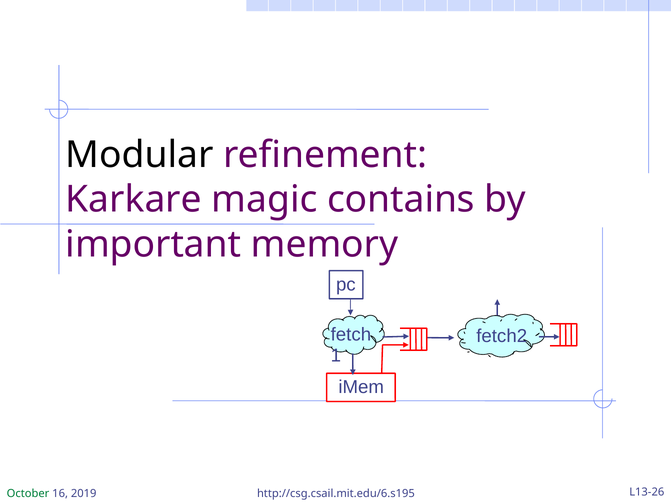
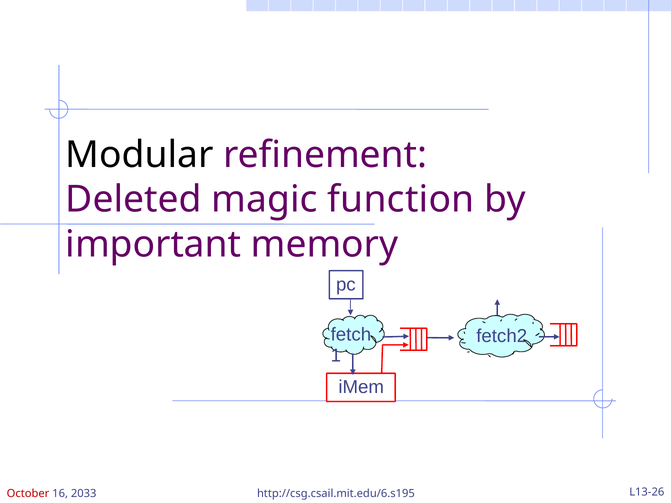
Karkare: Karkare -> Deleted
contains: contains -> function
October colour: green -> red
2019: 2019 -> 2033
